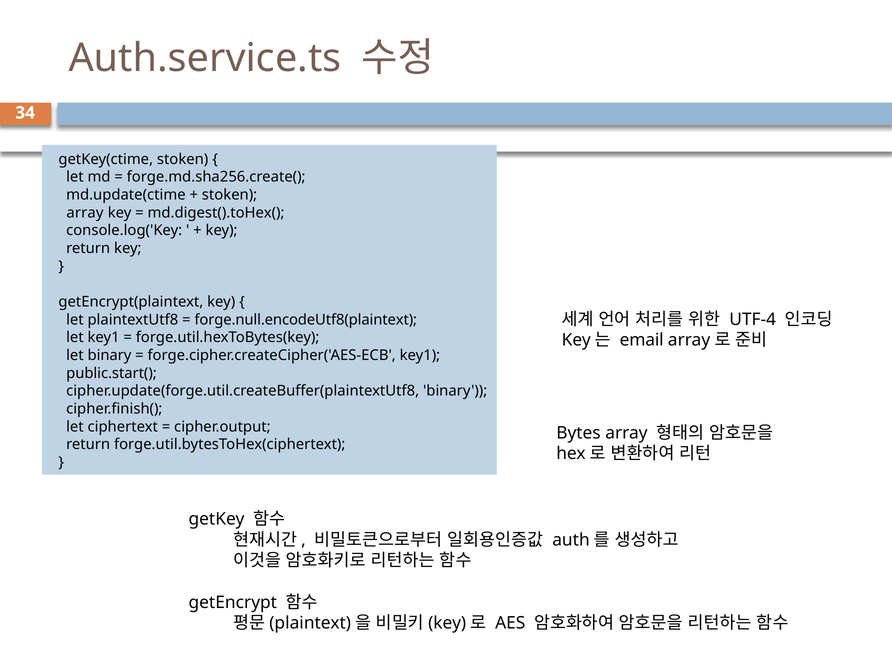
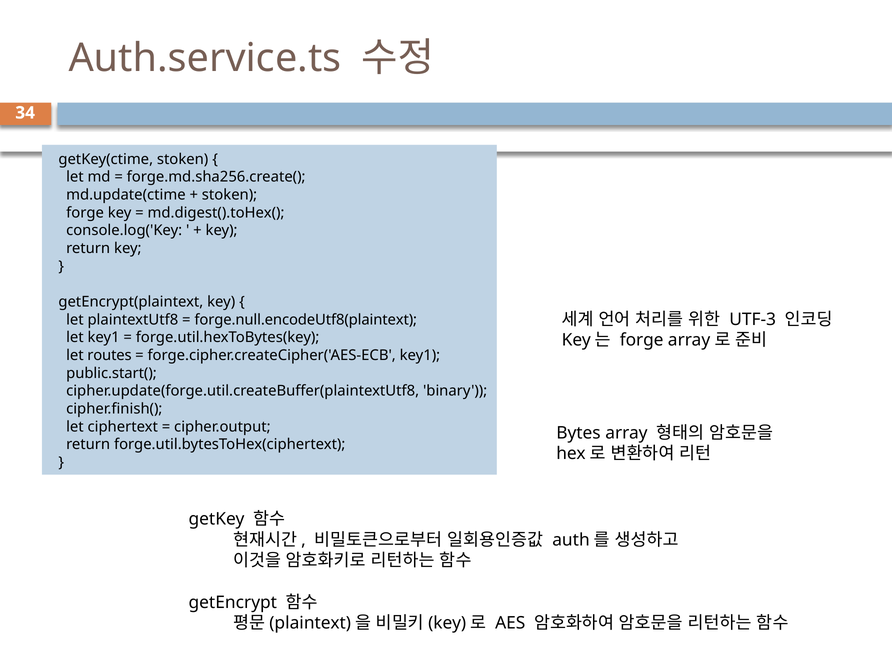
array at (85, 213): array -> forge
UTF-4: UTF-4 -> UTF-3
email at (642, 340): email -> forge
let binary: binary -> routes
